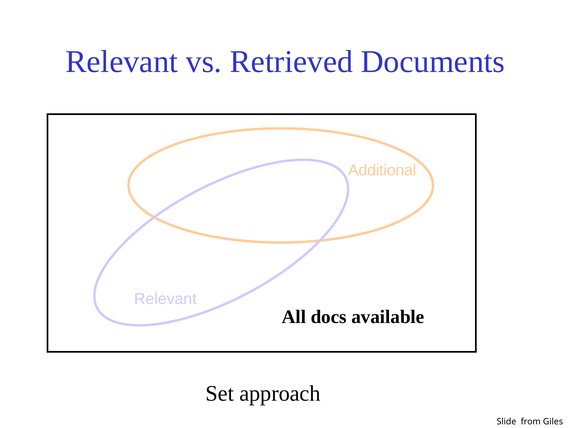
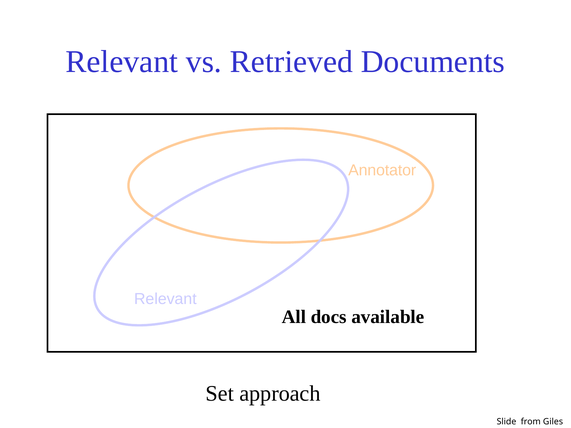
Additional: Additional -> Annotator
